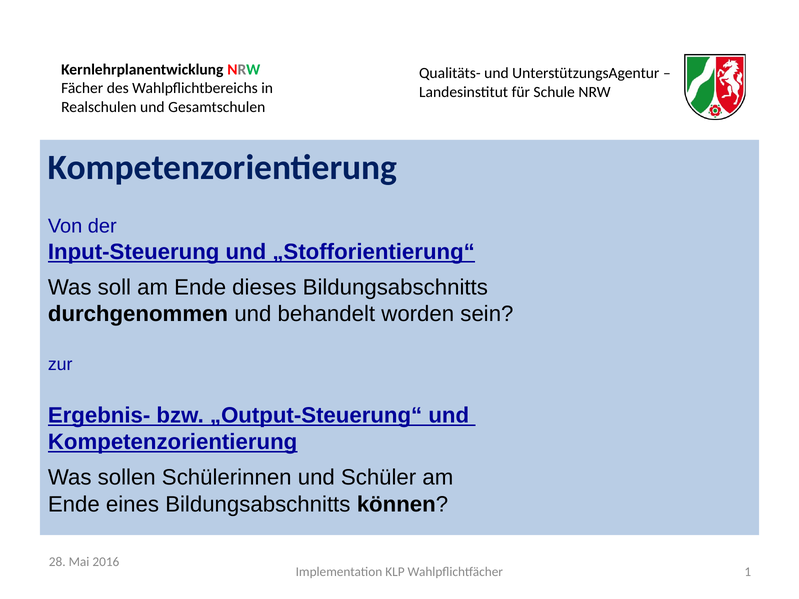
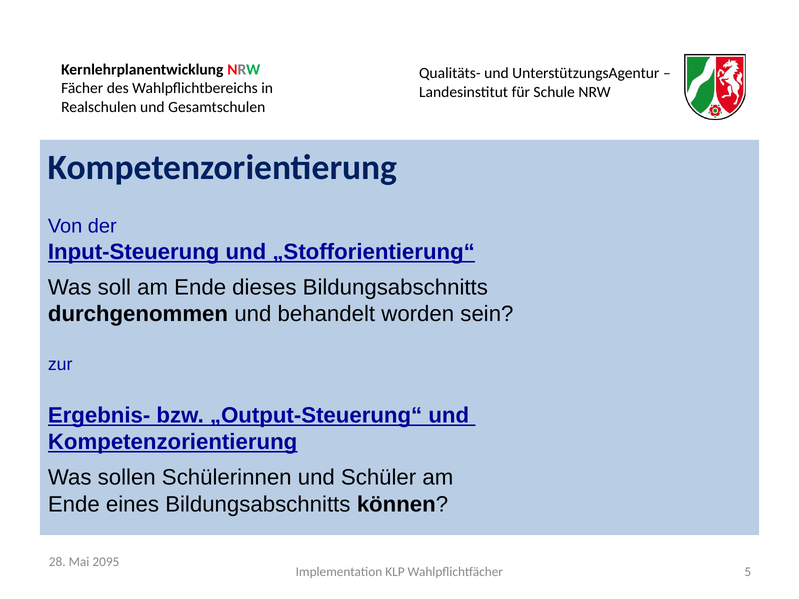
2016: 2016 -> 2095
1: 1 -> 5
